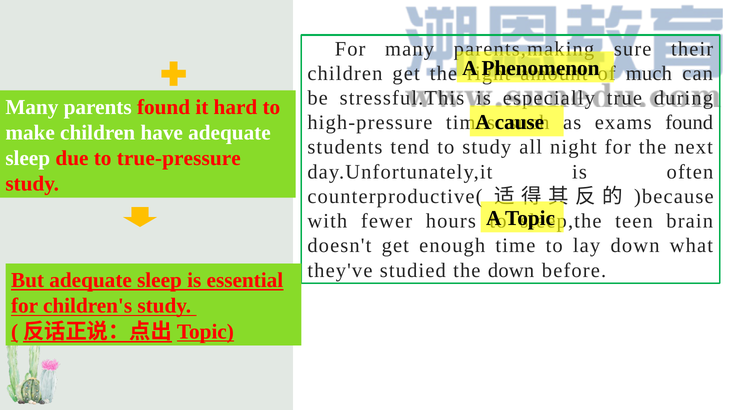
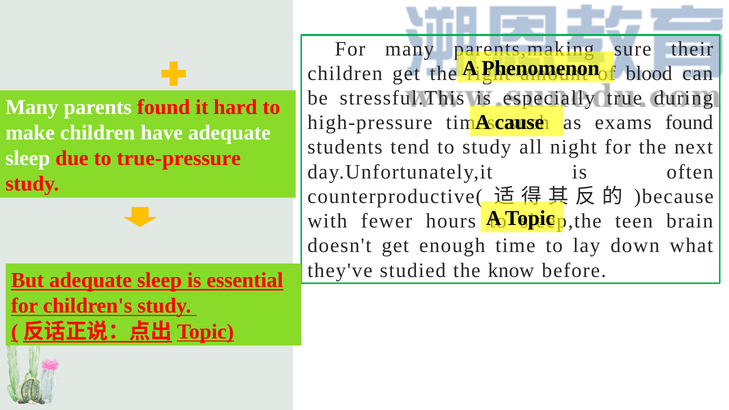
much: much -> blood
the down: down -> know
